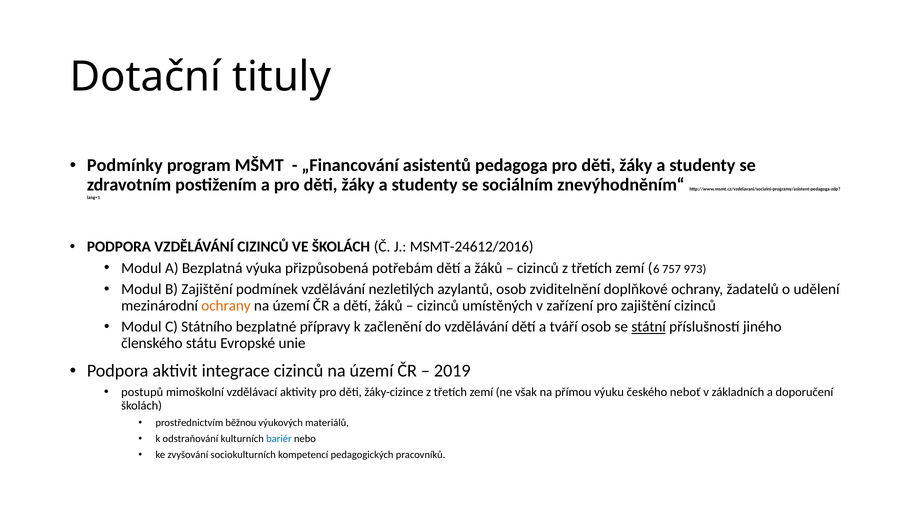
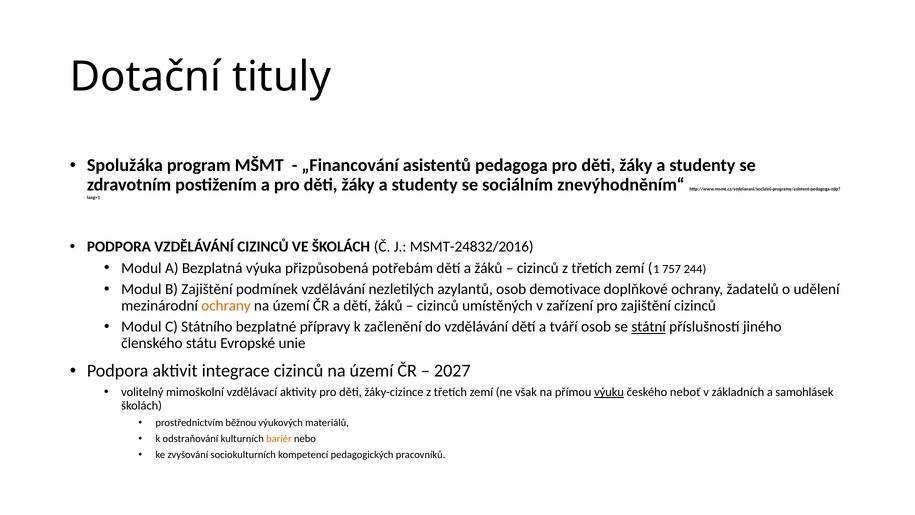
Podmínky: Podmínky -> Spolužáka
MSMT-24612/2016: MSMT-24612/2016 -> MSMT-24832/2016
6: 6 -> 1
973: 973 -> 244
zviditelnění: zviditelnění -> demotivace
2019: 2019 -> 2027
postupů: postupů -> volitelný
výuku underline: none -> present
doporučení: doporučení -> samohlásek
bariér colour: blue -> orange
